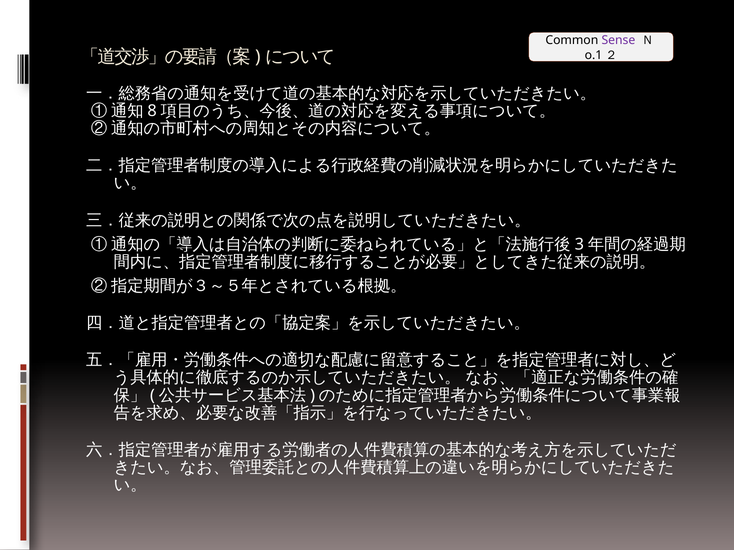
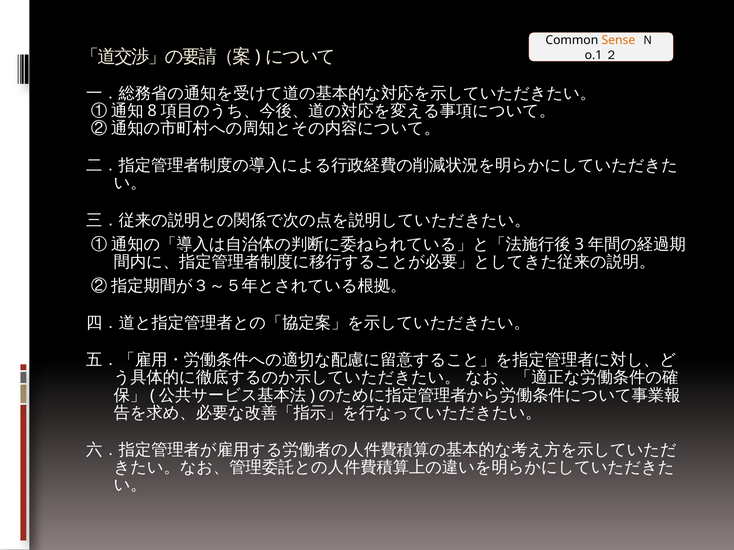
Sense colour: purple -> orange
